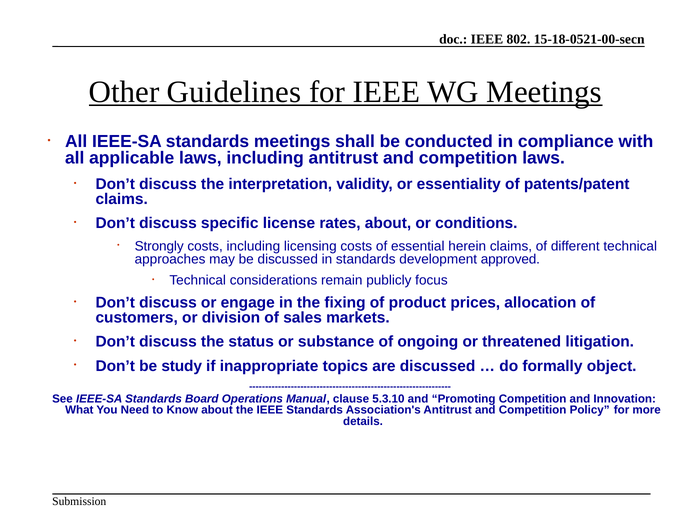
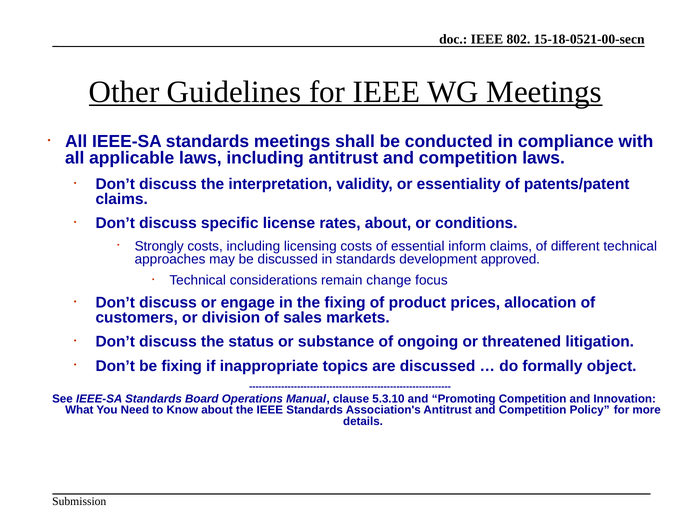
herein: herein -> inform
publicly: publicly -> change
be study: study -> fixing
